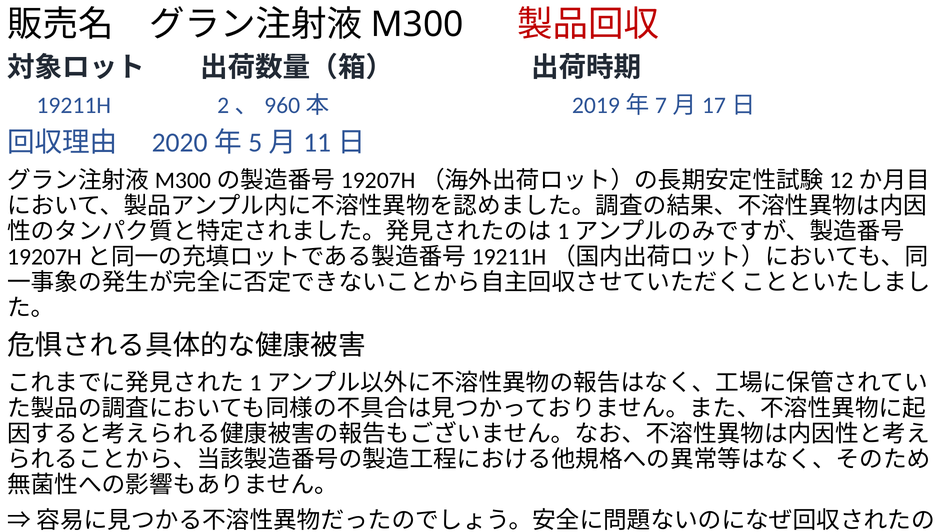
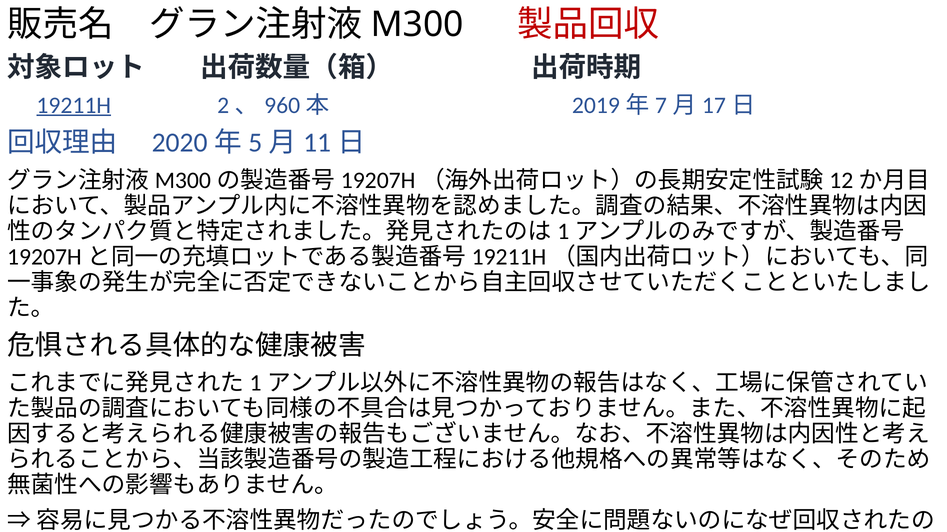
19211H underline: none -> present
